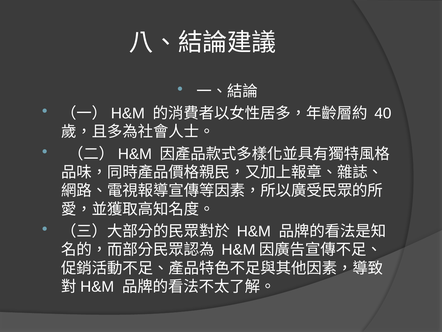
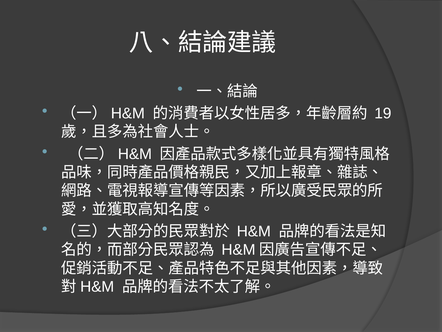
40: 40 -> 19
